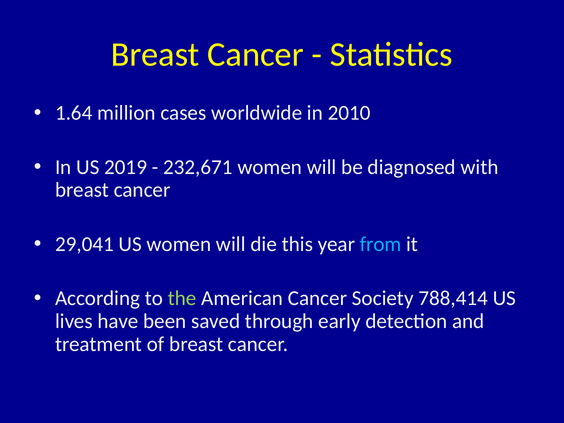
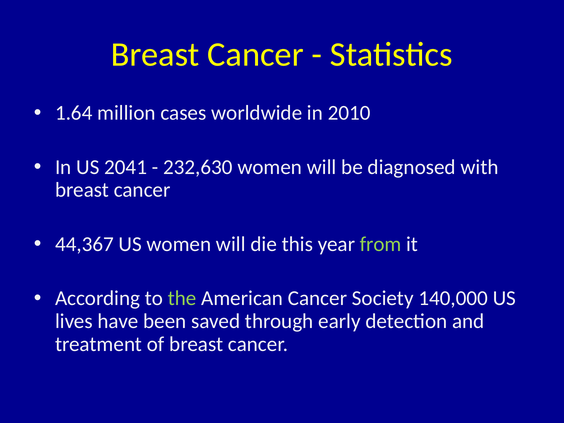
2019: 2019 -> 2041
232,671: 232,671 -> 232,630
29,041: 29,041 -> 44,367
from colour: light blue -> light green
788,414: 788,414 -> 140,000
